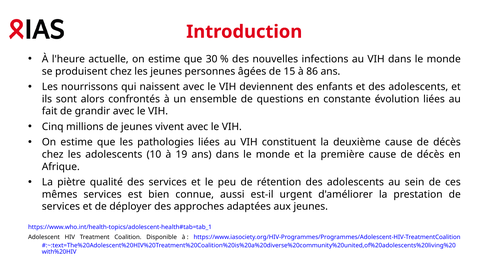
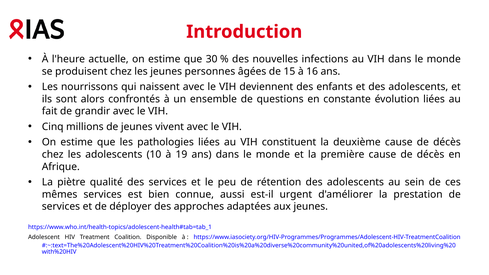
86: 86 -> 16
